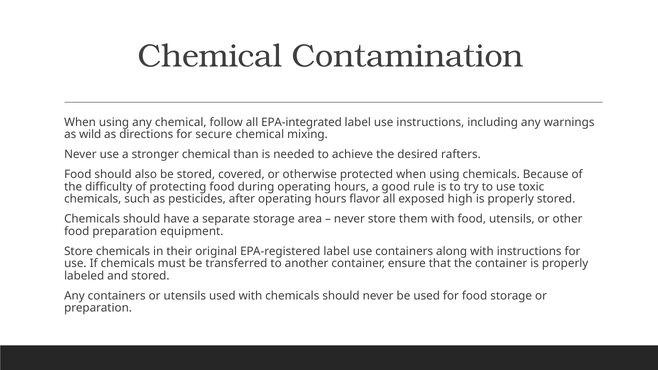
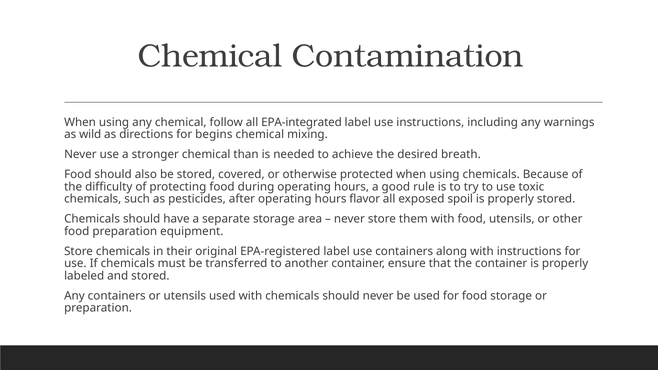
secure: secure -> begins
rafters: rafters -> breath
high: high -> spoil
